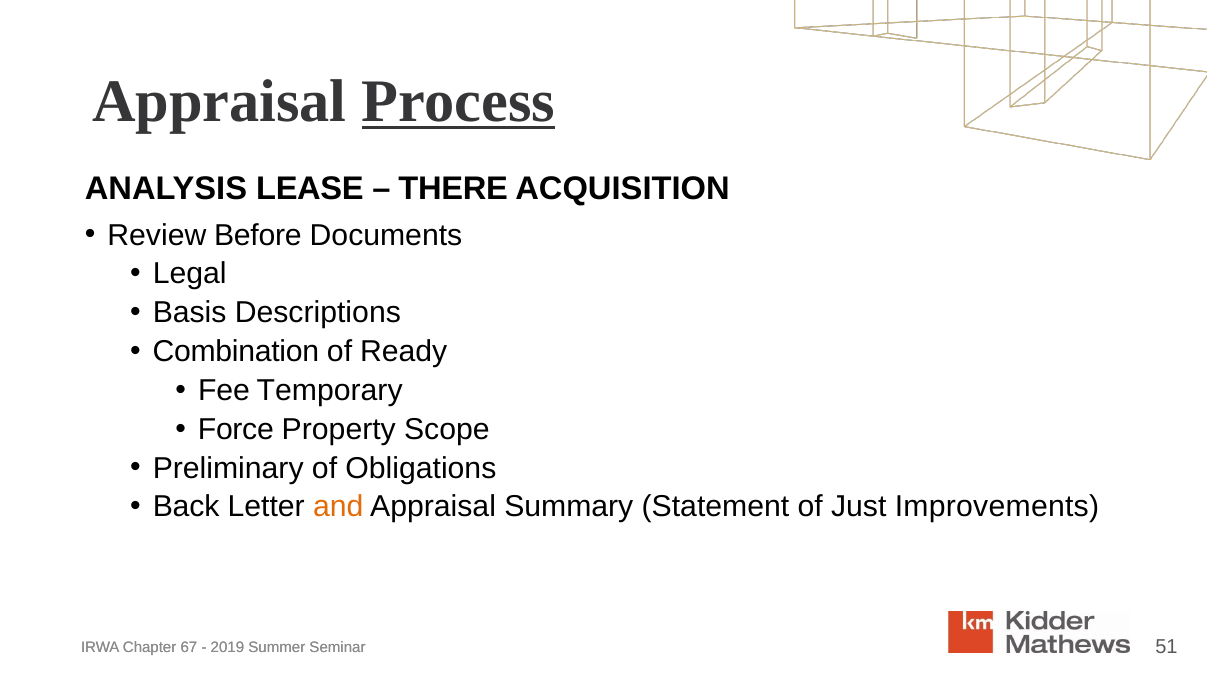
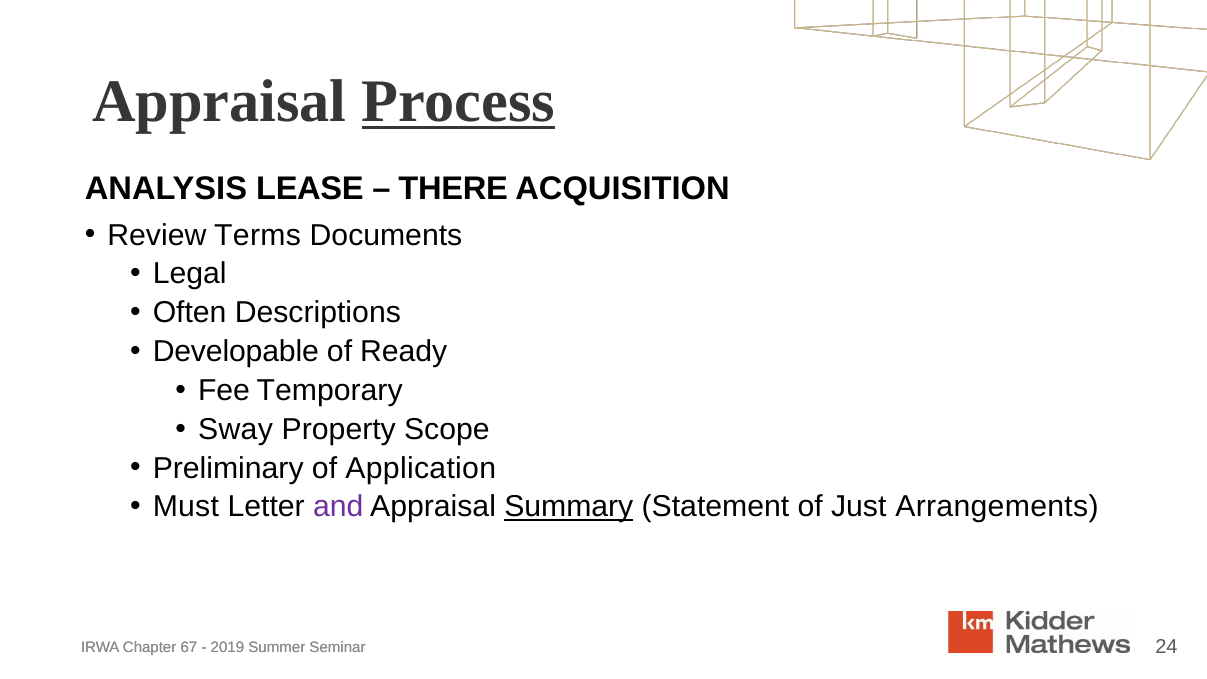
Before: Before -> Terms
Basis: Basis -> Often
Combination: Combination -> Developable
Force: Force -> Sway
Obligations: Obligations -> Application
Back: Back -> Must
and colour: orange -> purple
Summary underline: none -> present
Improvements: Improvements -> Arrangements
51: 51 -> 24
